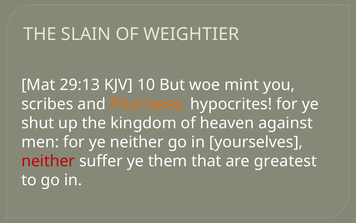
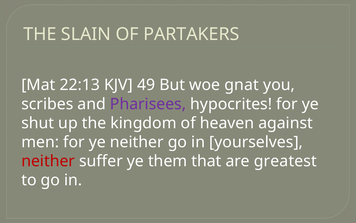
WEIGHTIER: WEIGHTIER -> PARTAKERS
29:13: 29:13 -> 22:13
10: 10 -> 49
mint: mint -> gnat
Pharisees colour: orange -> purple
